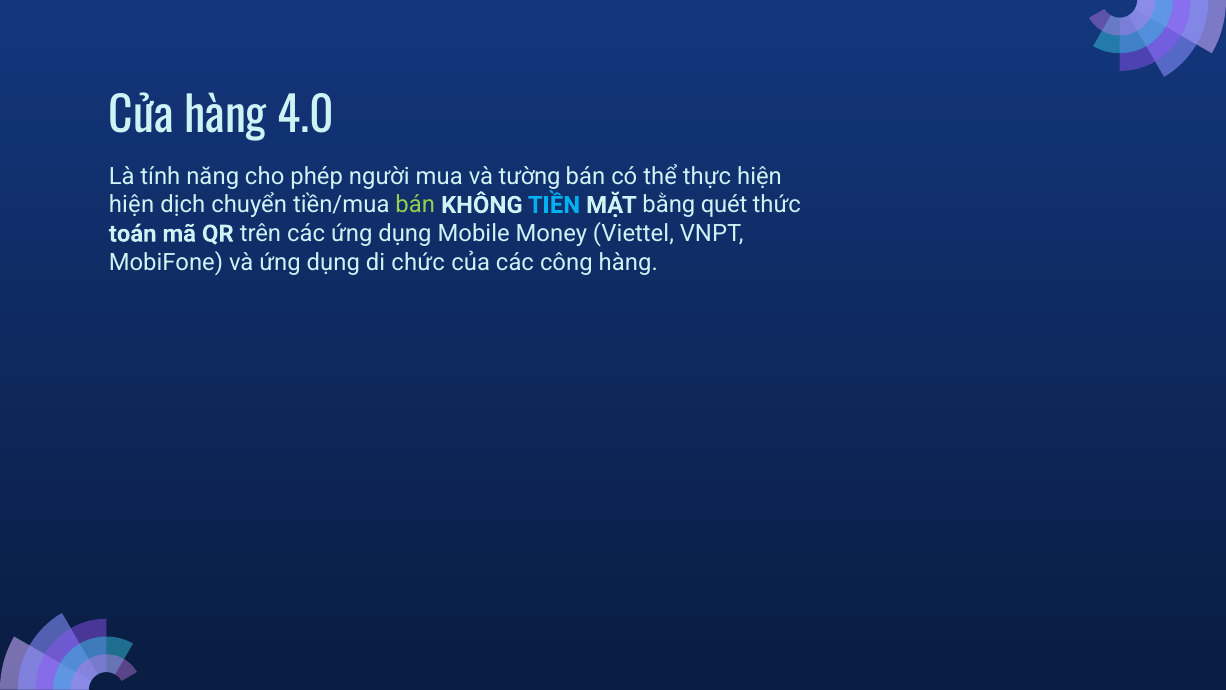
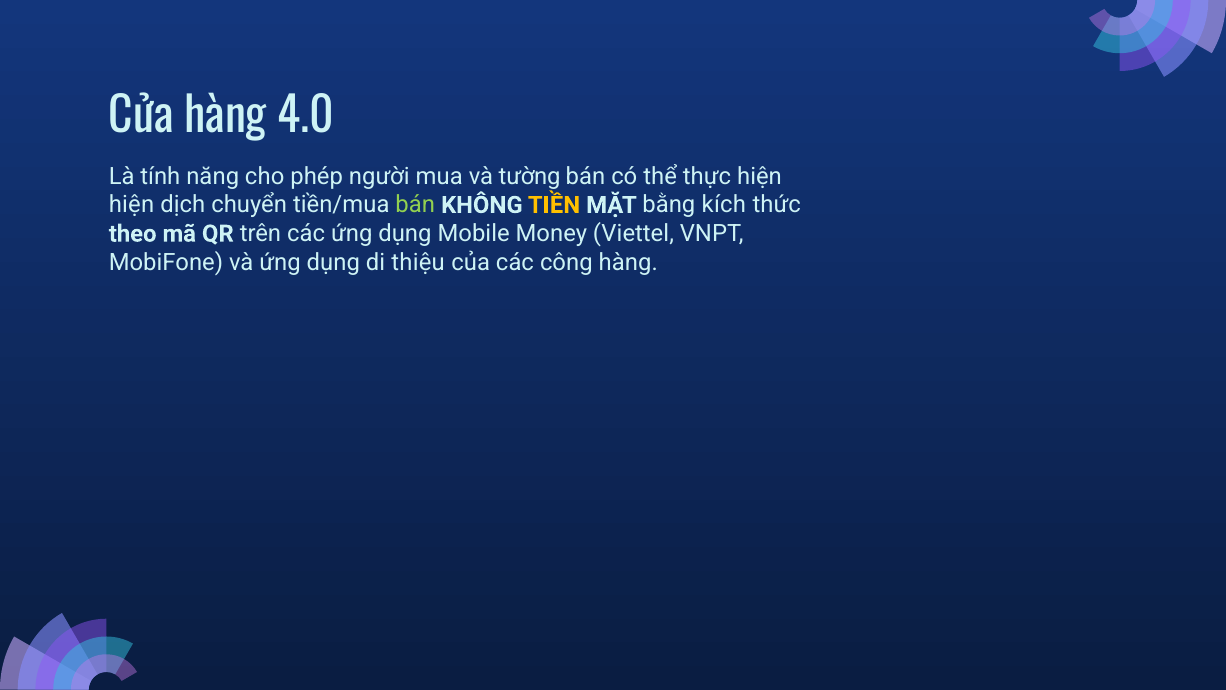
TIỀN colour: light blue -> yellow
quét: quét -> kích
toán: toán -> theo
chức: chức -> thiệu
